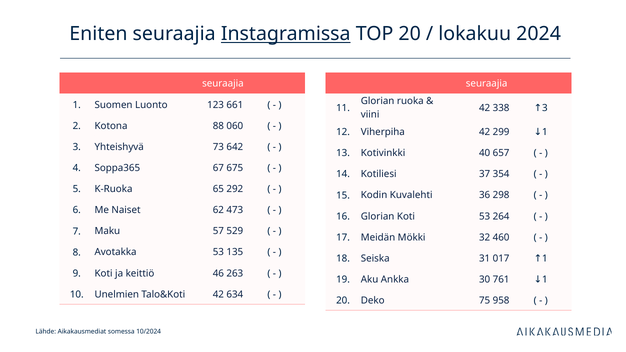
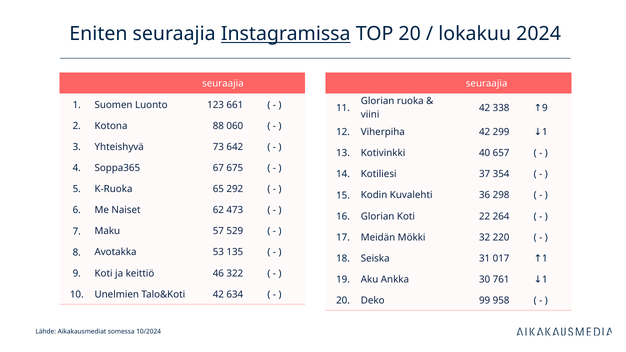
3 at (545, 108): 3 -> 9
Koti 53: 53 -> 22
460: 460 -> 220
263: 263 -> 322
75: 75 -> 99
